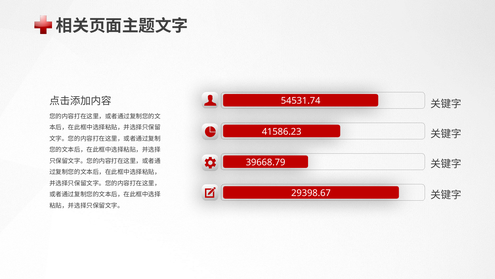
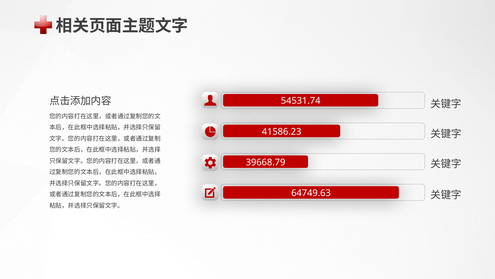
29398.67: 29398.67 -> 64749.63
